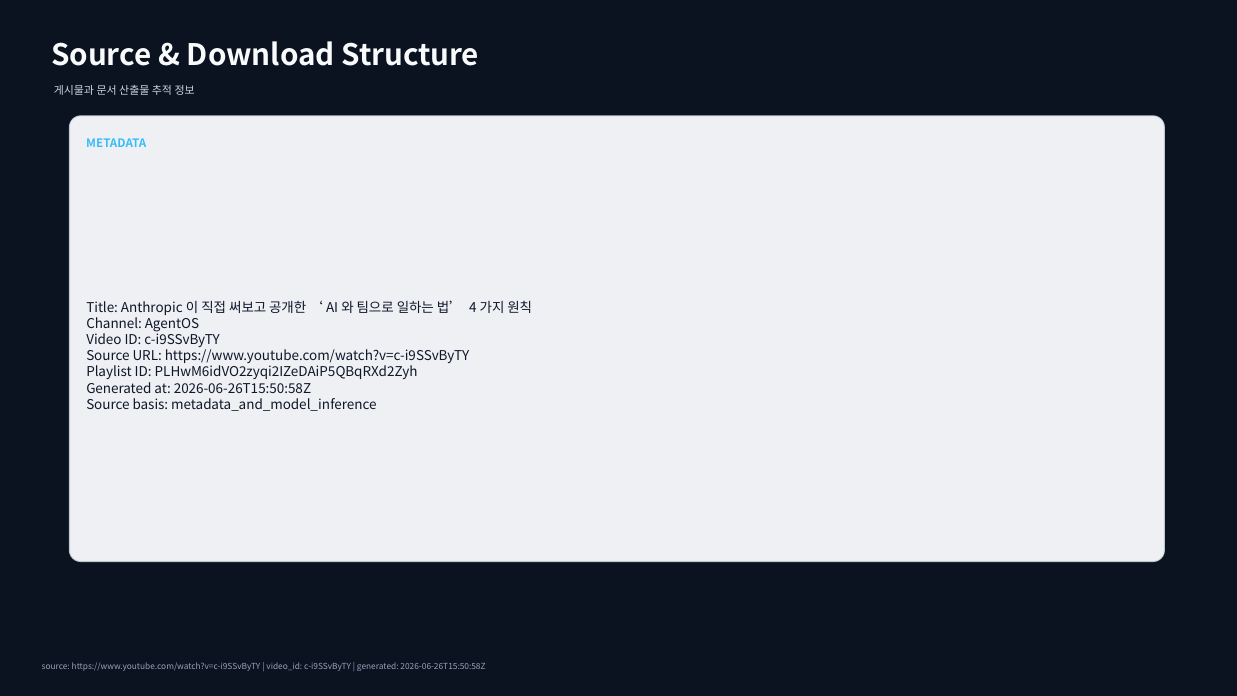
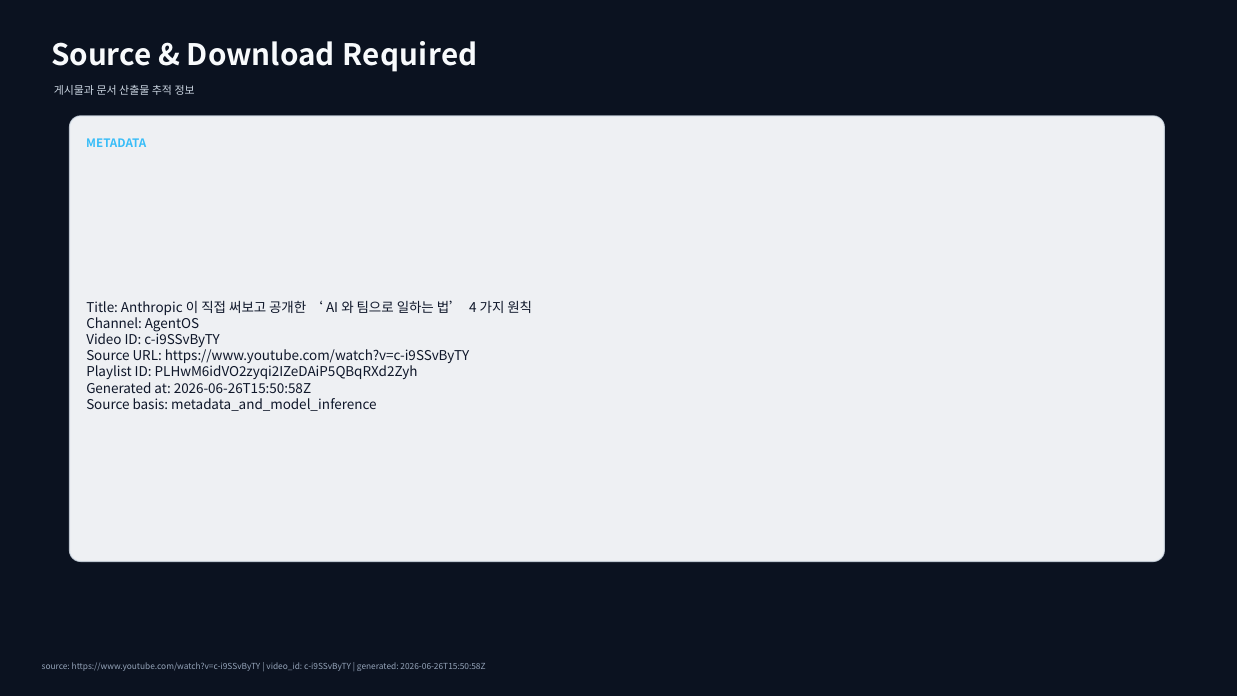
Structure: Structure -> Required
